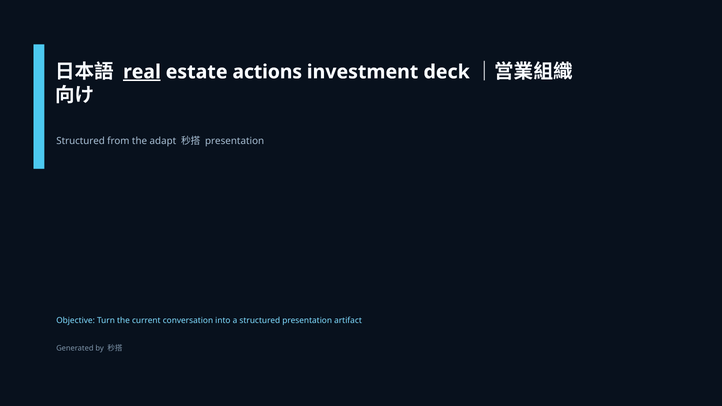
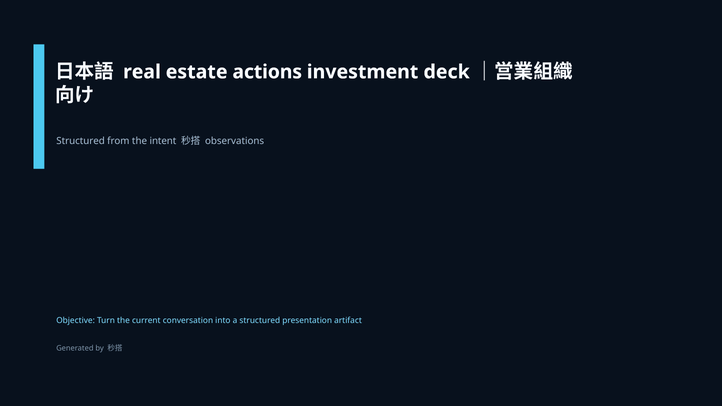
real underline: present -> none
adapt: adapt -> intent
presentation at (235, 141): presentation -> observations
